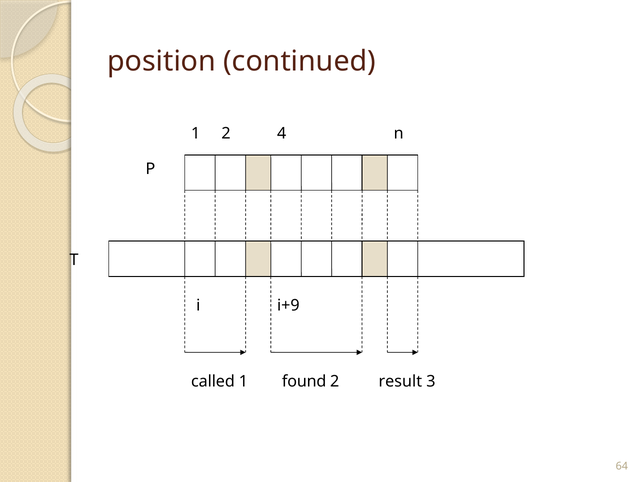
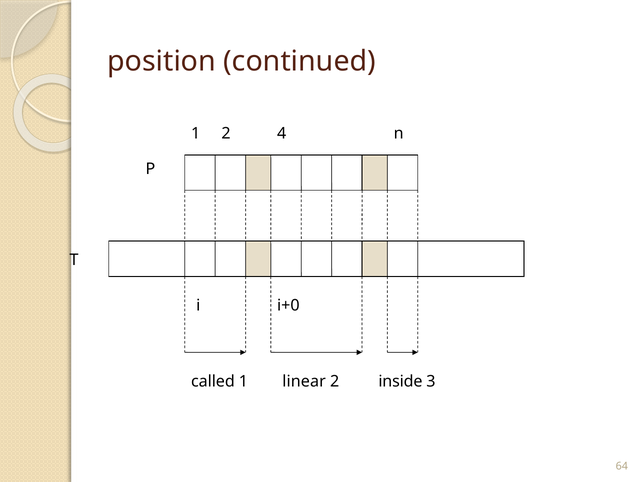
i+9: i+9 -> i+0
found: found -> linear
result: result -> inside
